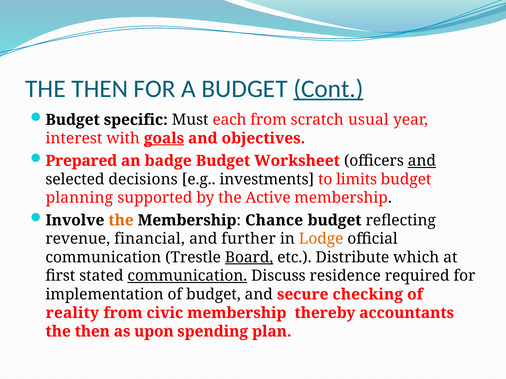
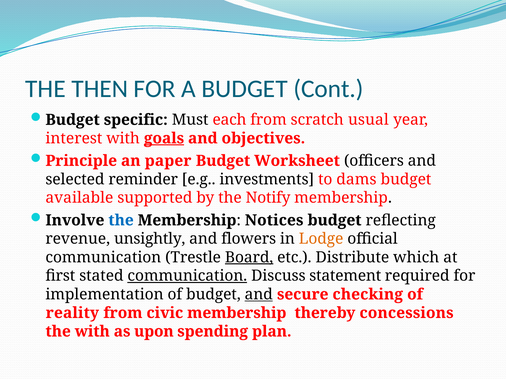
Cont underline: present -> none
Prepared: Prepared -> Principle
badge: badge -> paper
and at (422, 161) underline: present -> none
decisions: decisions -> reminder
limits: limits -> dams
planning: planning -> available
Active: Active -> Notify
the at (121, 221) colour: orange -> blue
Chance: Chance -> Notices
financial: financial -> unsightly
further: further -> flowers
residence: residence -> statement
and at (259, 295) underline: none -> present
accountants: accountants -> concessions
then at (92, 332): then -> with
